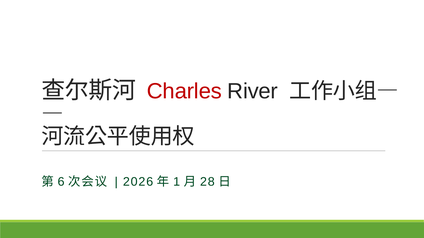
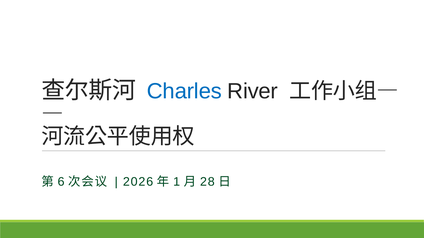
Charles colour: red -> blue
